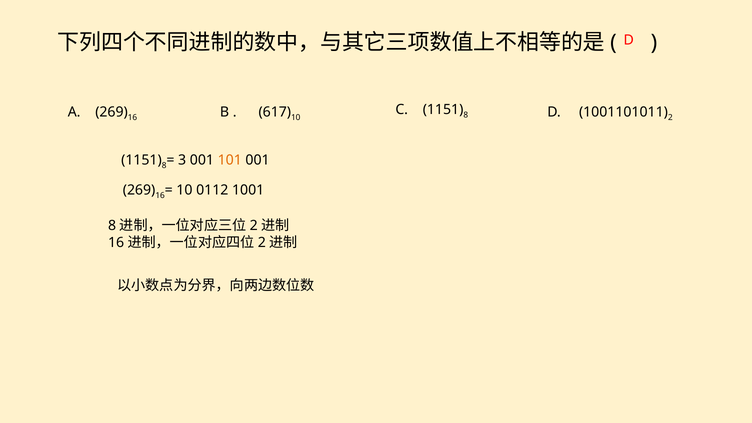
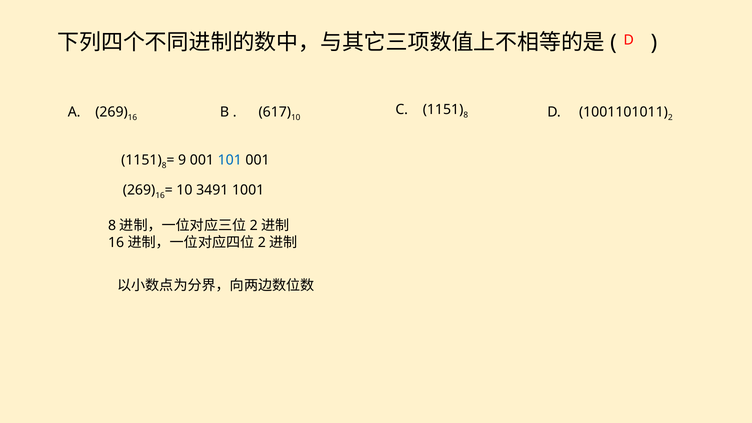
3: 3 -> 9
101 colour: orange -> blue
0112: 0112 -> 3491
